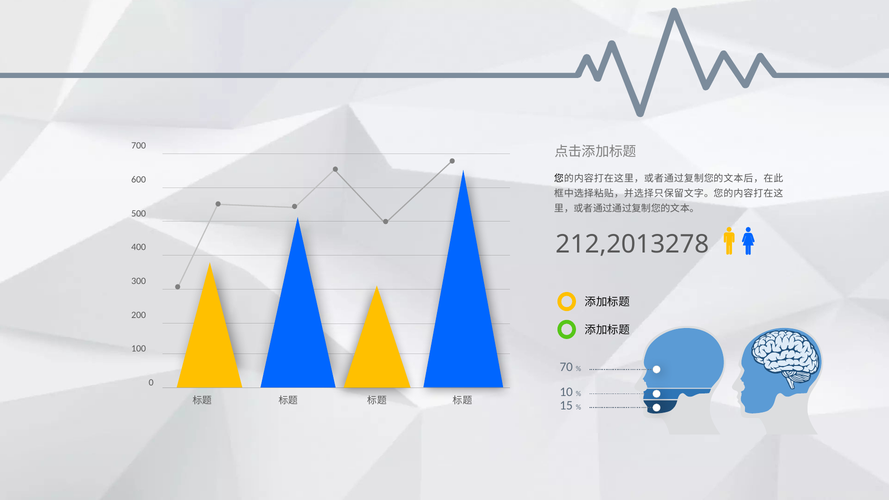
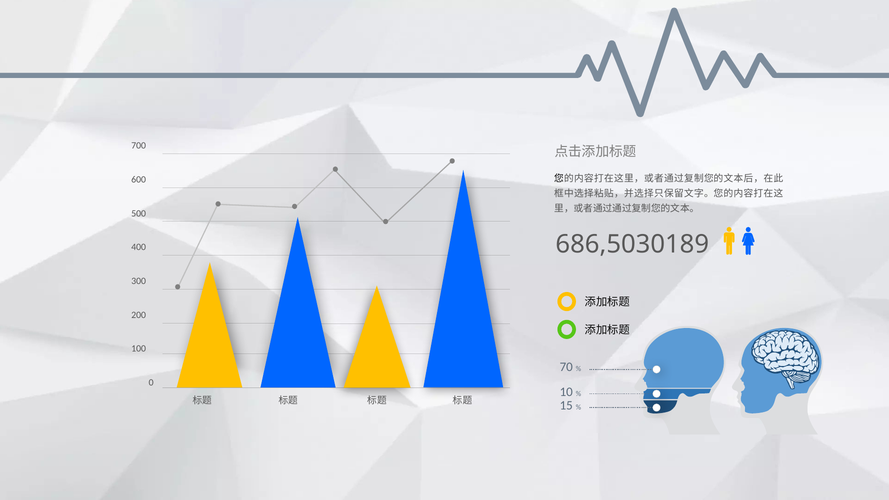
212,2013278: 212,2013278 -> 686,5030189
